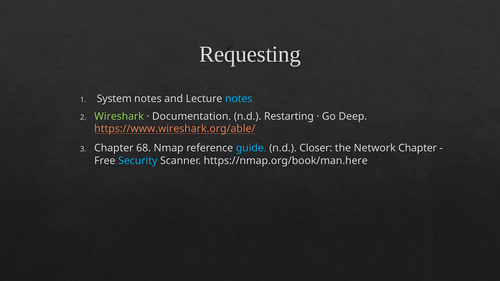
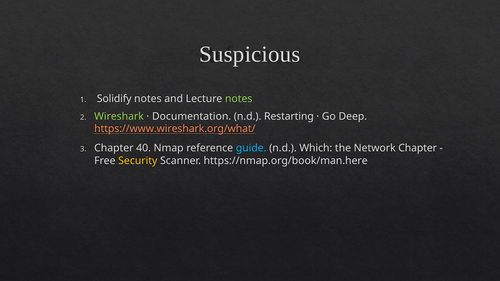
Requesting: Requesting -> Suspicious
System: System -> Solidify
notes at (239, 99) colour: light blue -> light green
https://www.wireshark.org/able/: https://www.wireshark.org/able/ -> https://www.wireshark.org/what/
68: 68 -> 40
Closer: Closer -> Which
Security colour: light blue -> yellow
